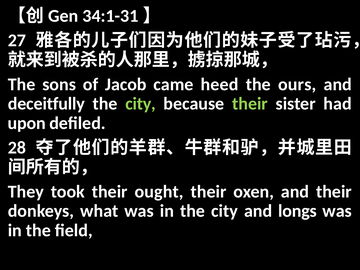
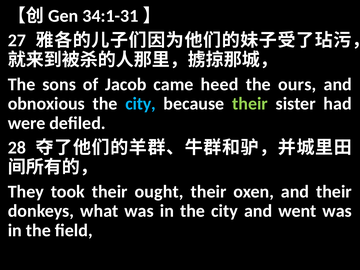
deceitfully: deceitfully -> obnoxious
city at (141, 104) colour: light green -> light blue
upon: upon -> were
longs: longs -> went
